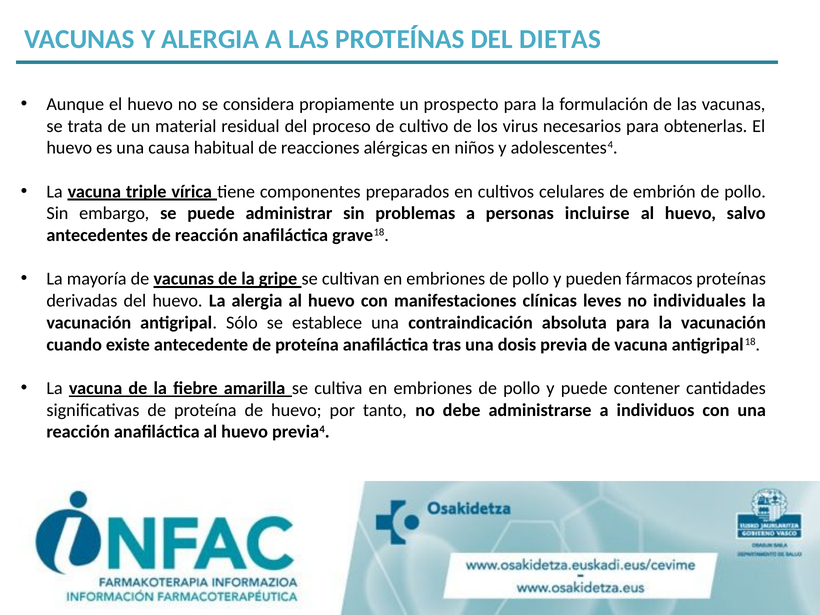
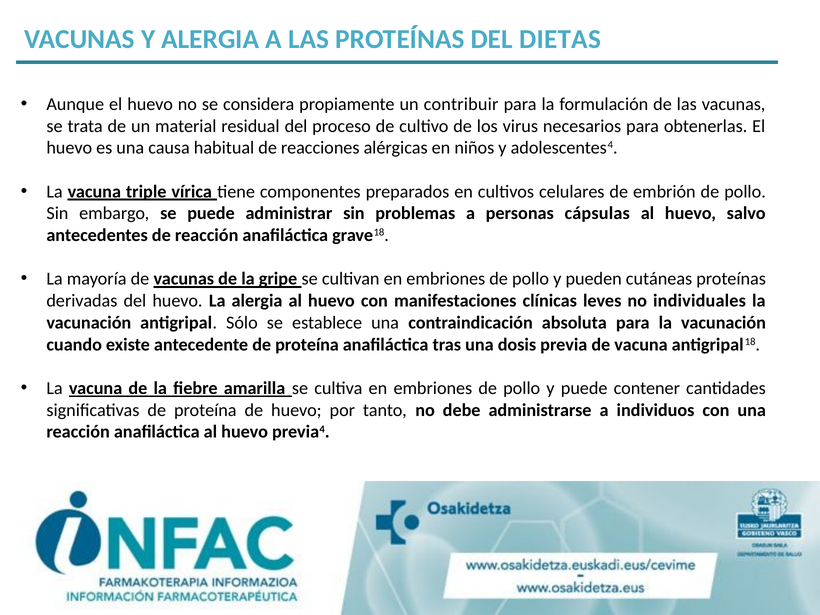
prospecto: prospecto -> contribuir
incluirse: incluirse -> cápsulas
fármacos: fármacos -> cutáneas
